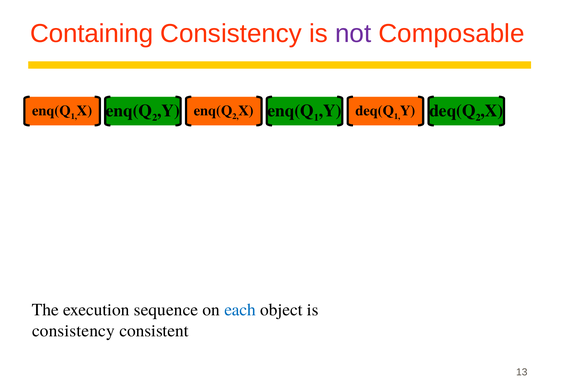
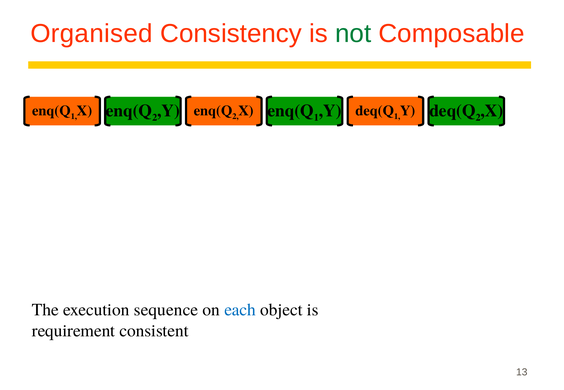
Containing: Containing -> Organised
not colour: purple -> green
consistency at (73, 331): consistency -> requirement
